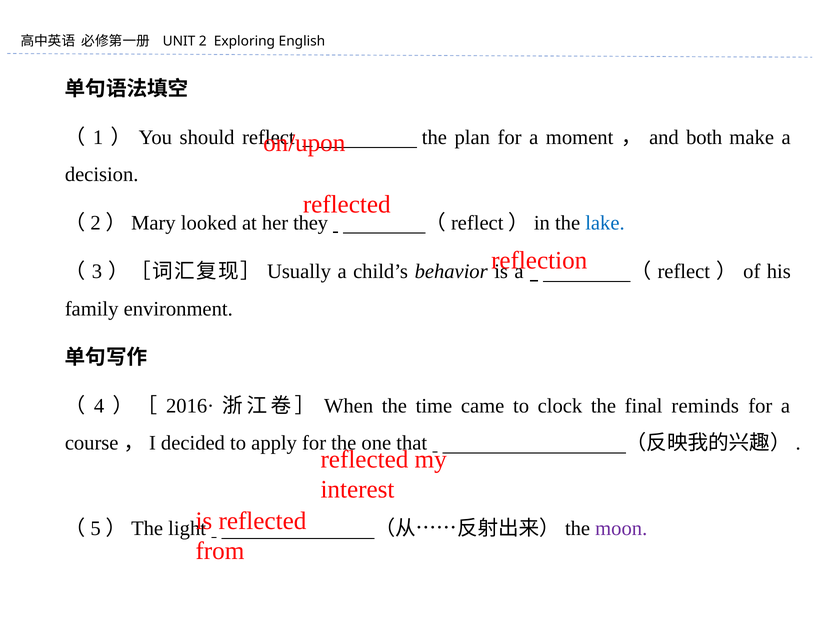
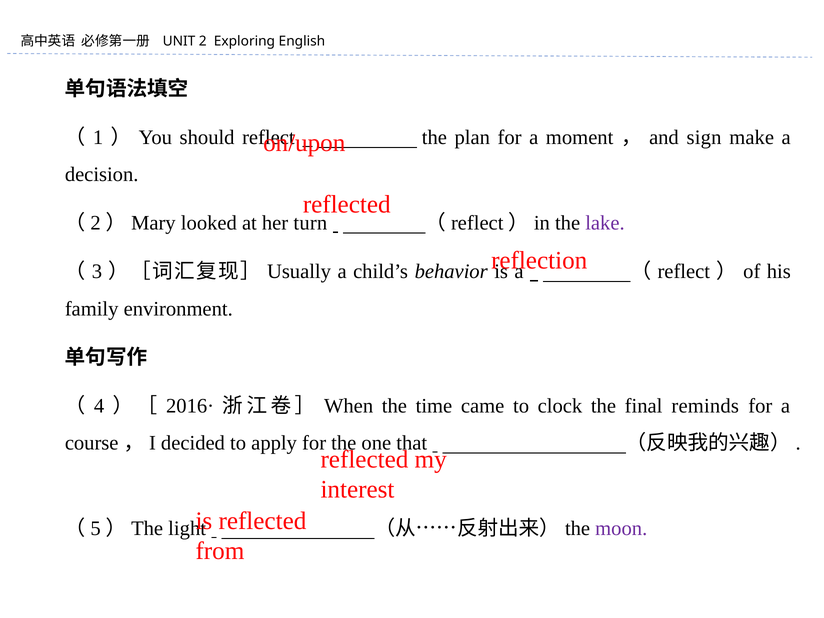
both: both -> sign
they: they -> turn
lake colour: blue -> purple
